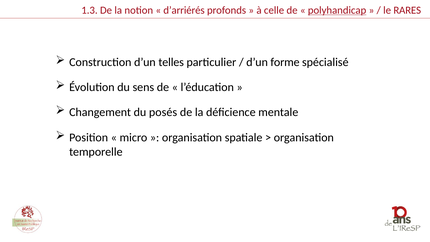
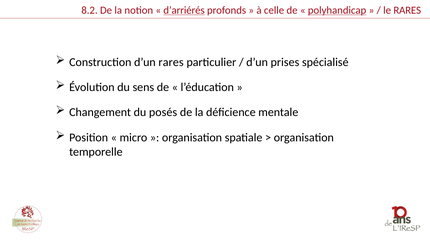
1.3: 1.3 -> 8.2
d’arriérés underline: none -> present
d’un telles: telles -> rares
forme: forme -> prises
